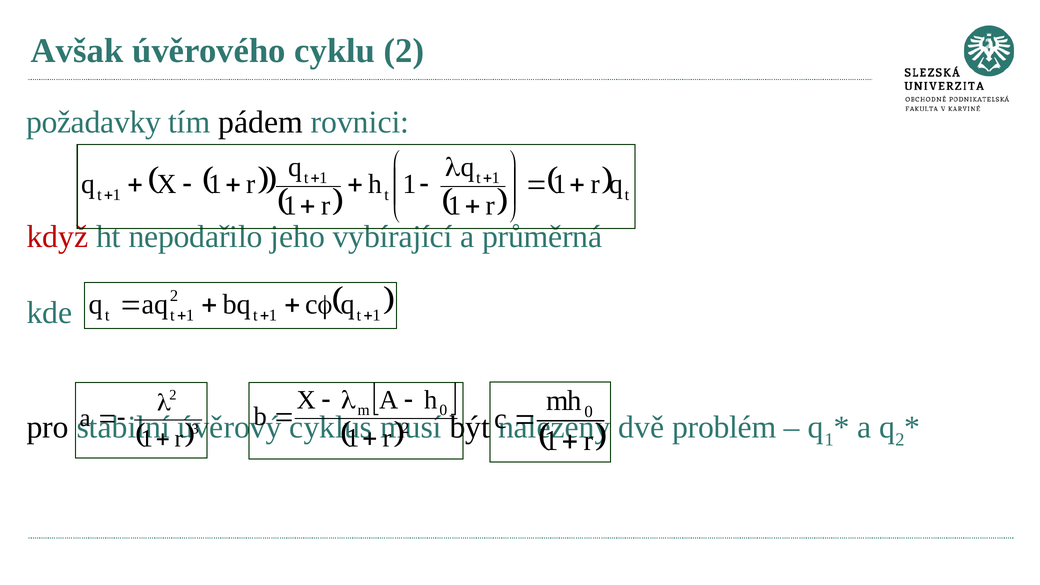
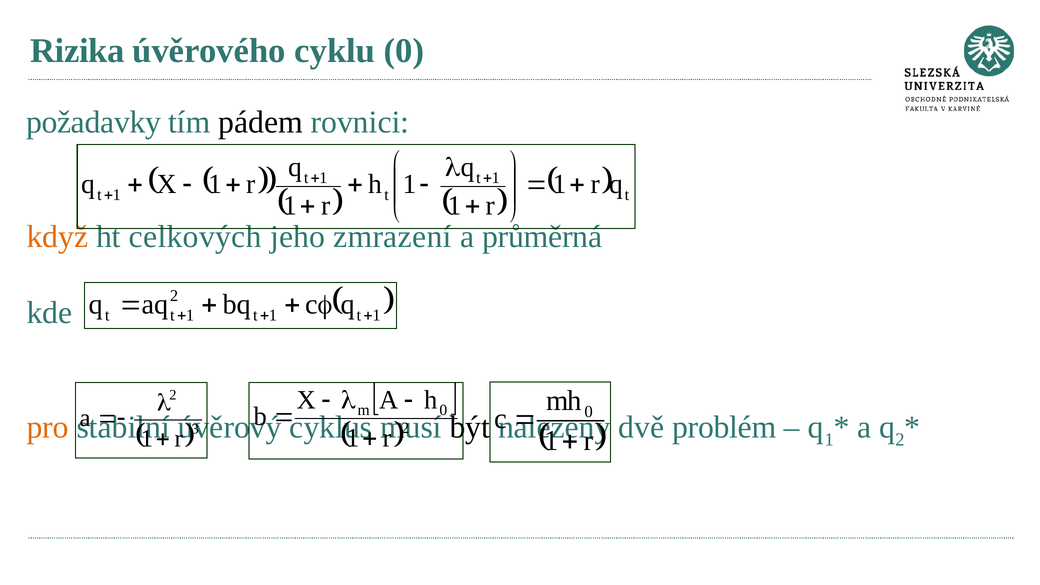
Avšak: Avšak -> Rizika
cyklu 2: 2 -> 0
když colour: red -> orange
nepodařilo: nepodařilo -> celkových
vybírající: vybírající -> zmrazení
pro colour: black -> orange
